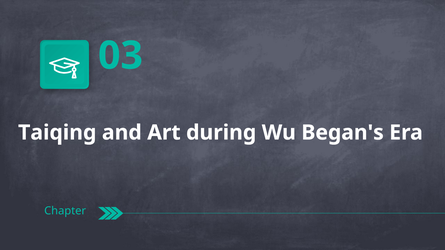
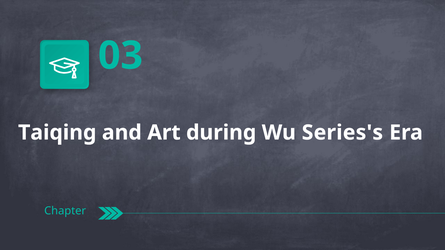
Began's: Began's -> Series's
